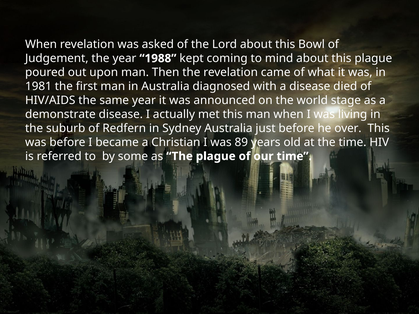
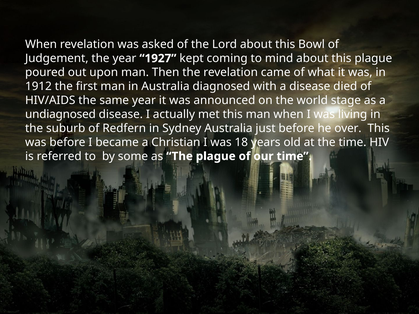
1988: 1988 -> 1927
1981: 1981 -> 1912
demonstrate: demonstrate -> undiagnosed
89: 89 -> 18
